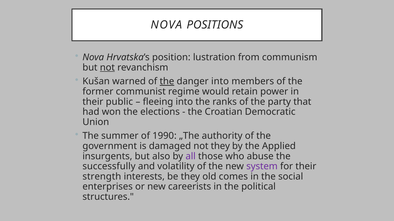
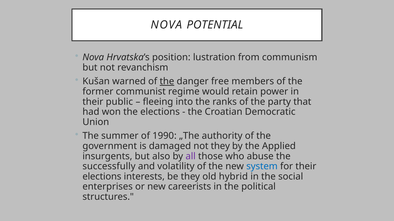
POSITIONS: POSITIONS -> POTENTIAL
not at (107, 68) underline: present -> none
danger into: into -> free
system colour: purple -> blue
strength at (102, 177): strength -> elections
comes: comes -> hybrid
